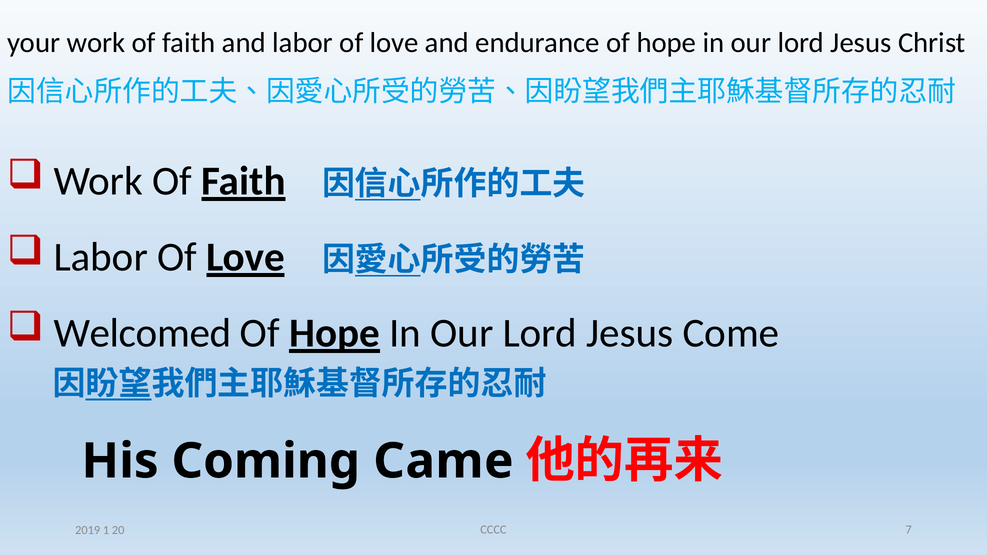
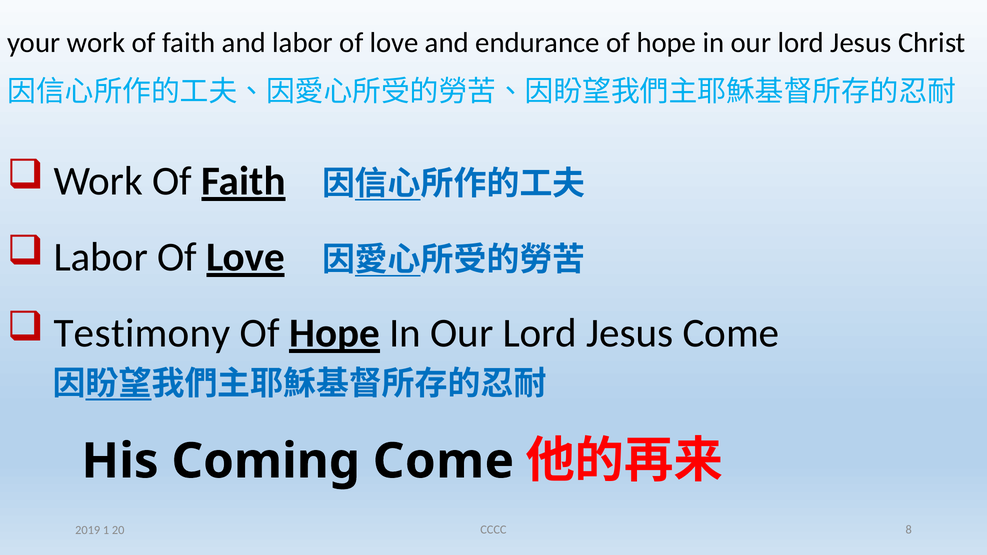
Welcomed: Welcomed -> Testimony
Coming Came: Came -> Come
7: 7 -> 8
